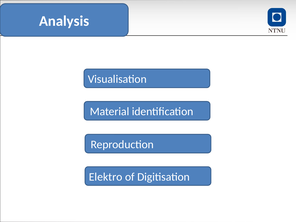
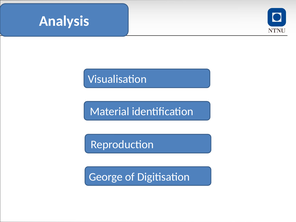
Elektro: Elektro -> George
